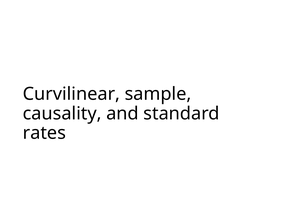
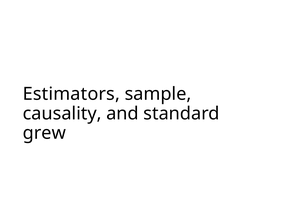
Curvilinear: Curvilinear -> Estimators
rates: rates -> grew
